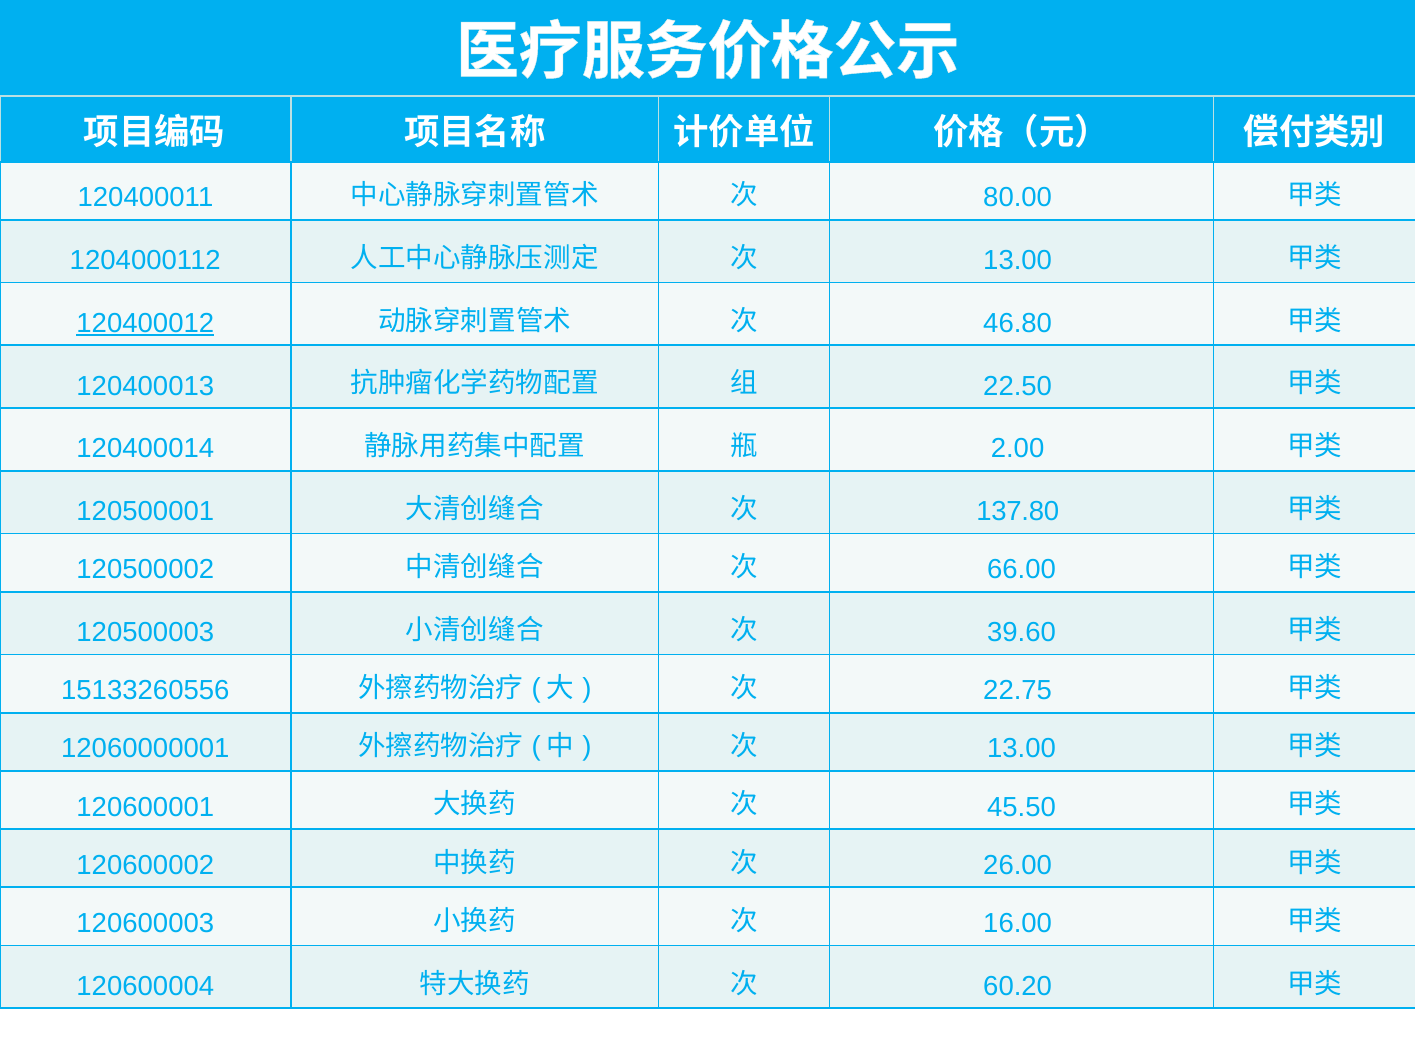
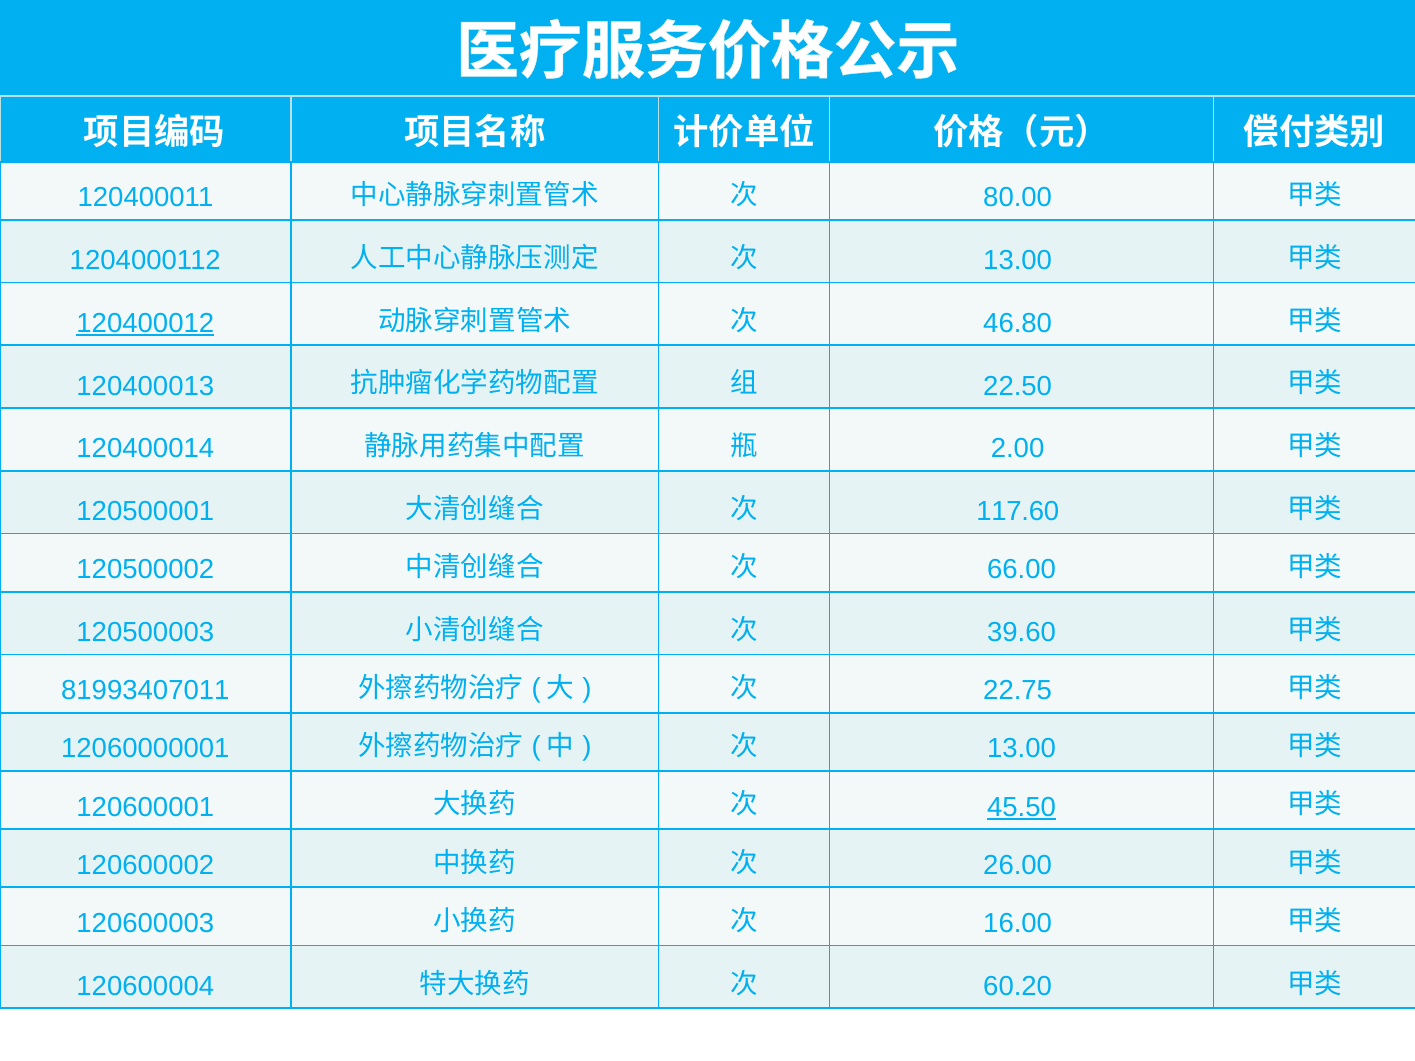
137.80: 137.80 -> 117.60
15133260556: 15133260556 -> 81993407011
45.50 underline: none -> present
